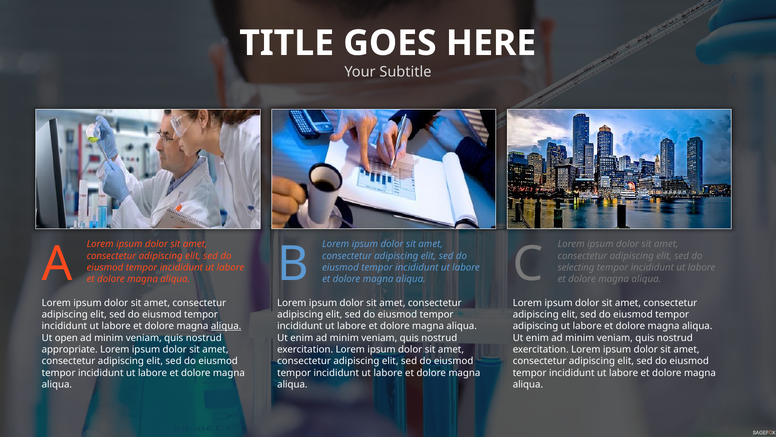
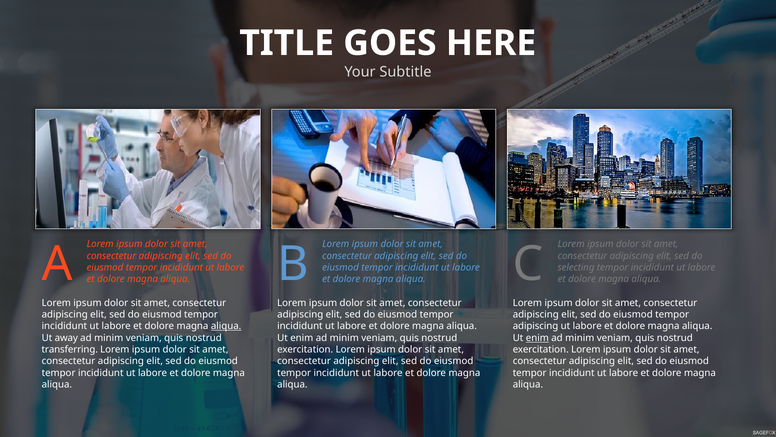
open: open -> away
enim at (537, 338) underline: none -> present
appropriate: appropriate -> transferring
